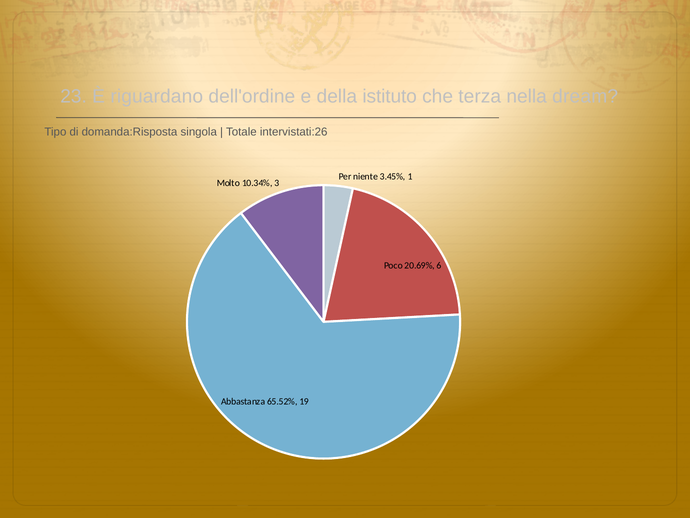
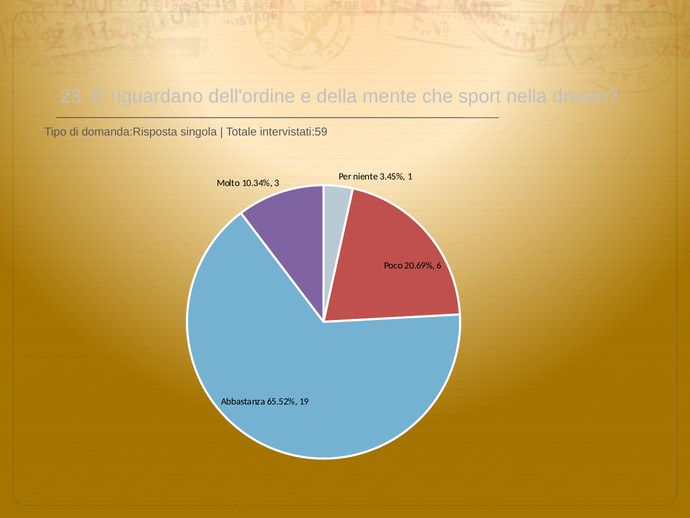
istituto: istituto -> mente
terza: terza -> sport
intervistati:26: intervistati:26 -> intervistati:59
